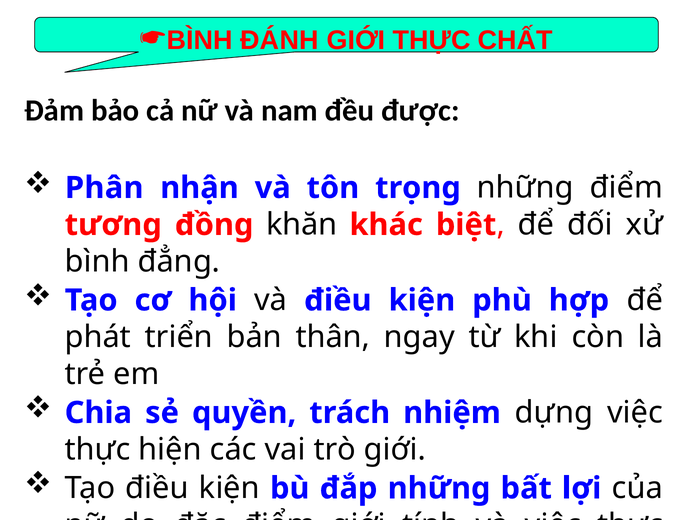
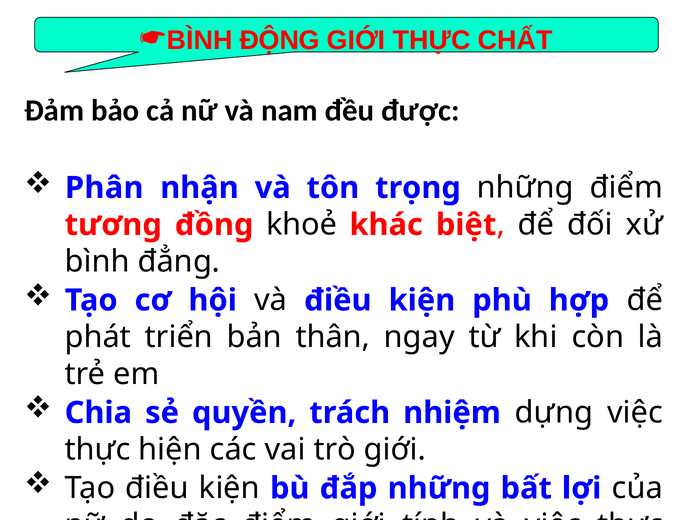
ĐÁNH: ĐÁNH -> ĐỘNG
khăn: khăn -> khoẻ
